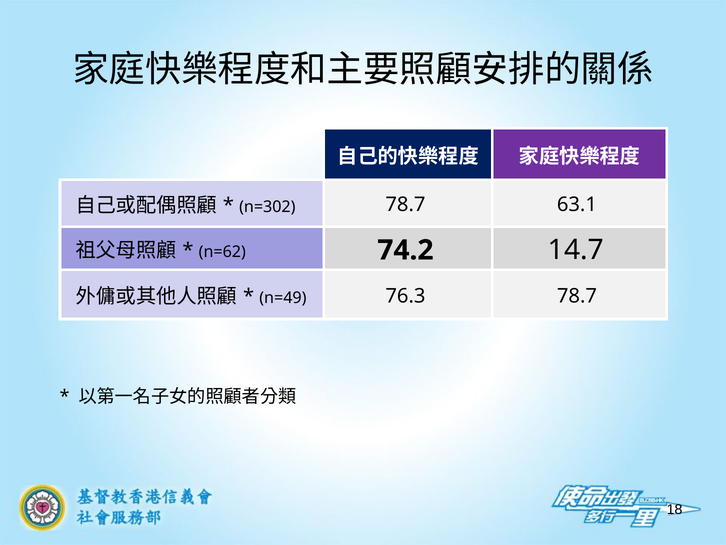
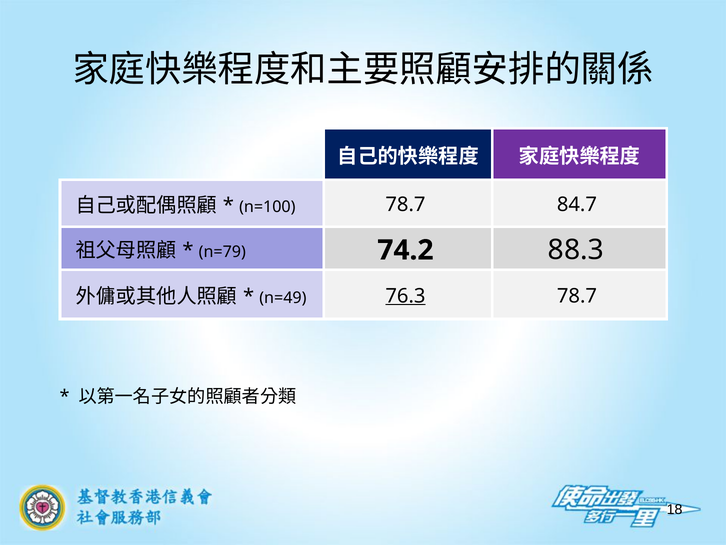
n=302: n=302 -> n=100
63.1: 63.1 -> 84.7
n=62: n=62 -> n=79
14.7: 14.7 -> 88.3
76.3 underline: none -> present
